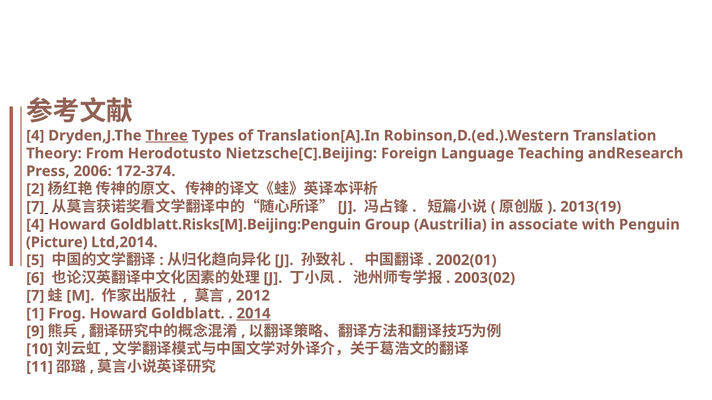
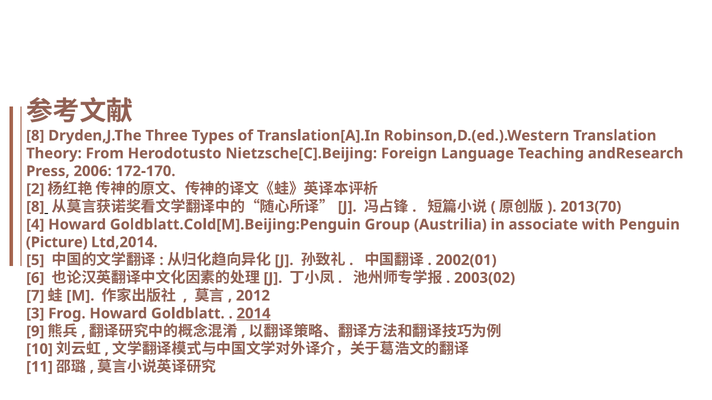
4 at (35, 136): 4 -> 8
Three underline: present -> none
172-374: 172-374 -> 172-170
7 at (35, 207): 7 -> 8
2013(19: 2013(19 -> 2013(70
Goldblatt.Risks[M].Beijing:Penguin: Goldblatt.Risks[M].Beijing:Penguin -> Goldblatt.Cold[M].Beijing:Penguin
1: 1 -> 3
